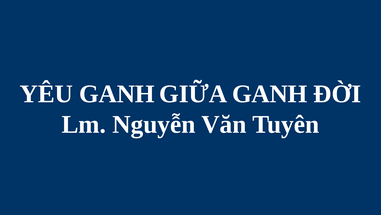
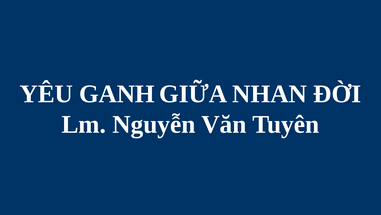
GIỮA GANH: GANH -> NHAN
